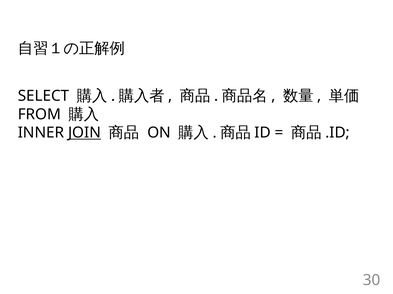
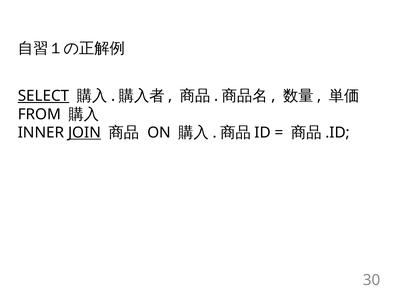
SELECT underline: none -> present
